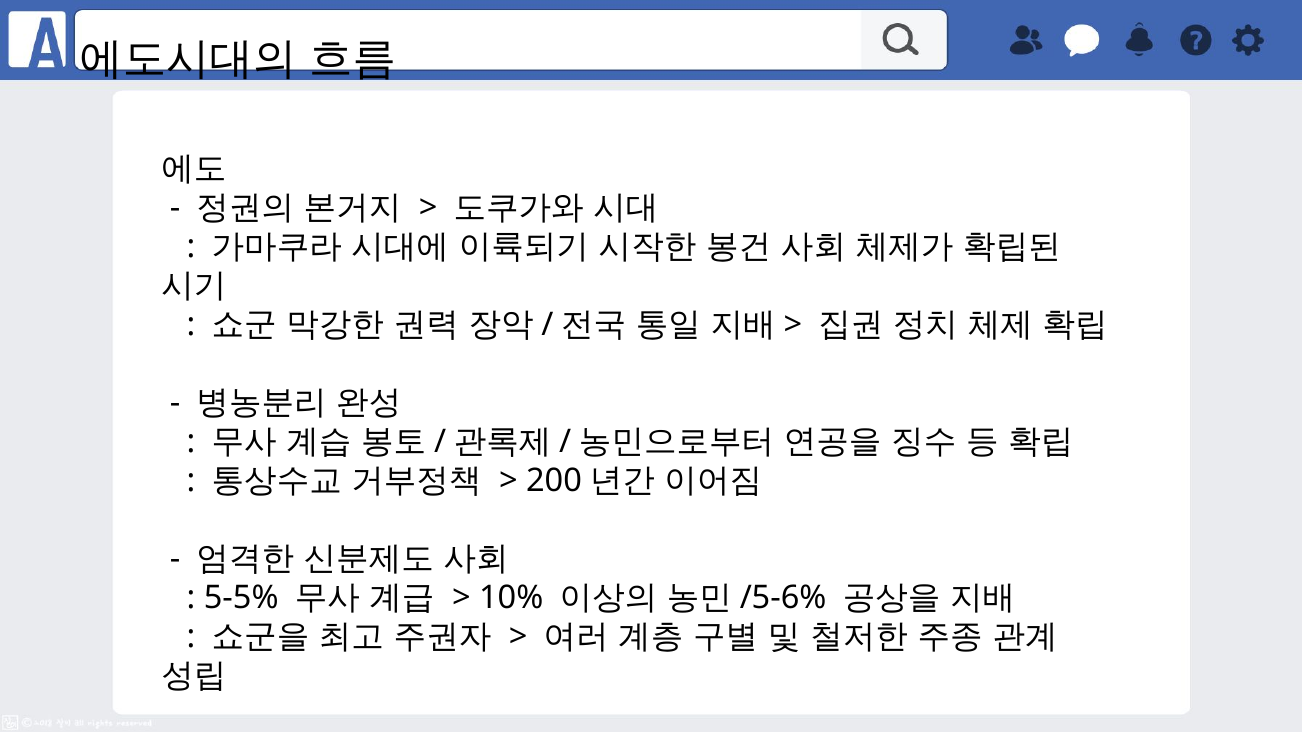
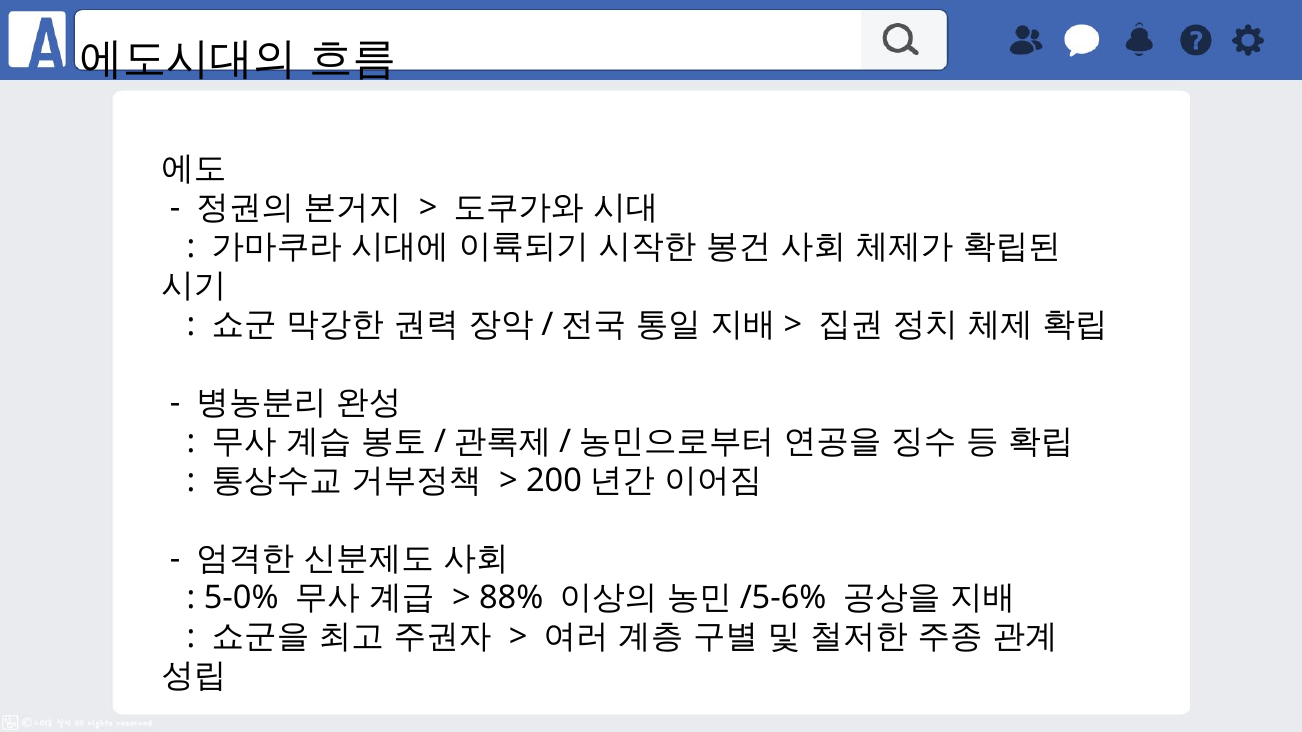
5-5%: 5-5% -> 5-0%
10%: 10% -> 88%
